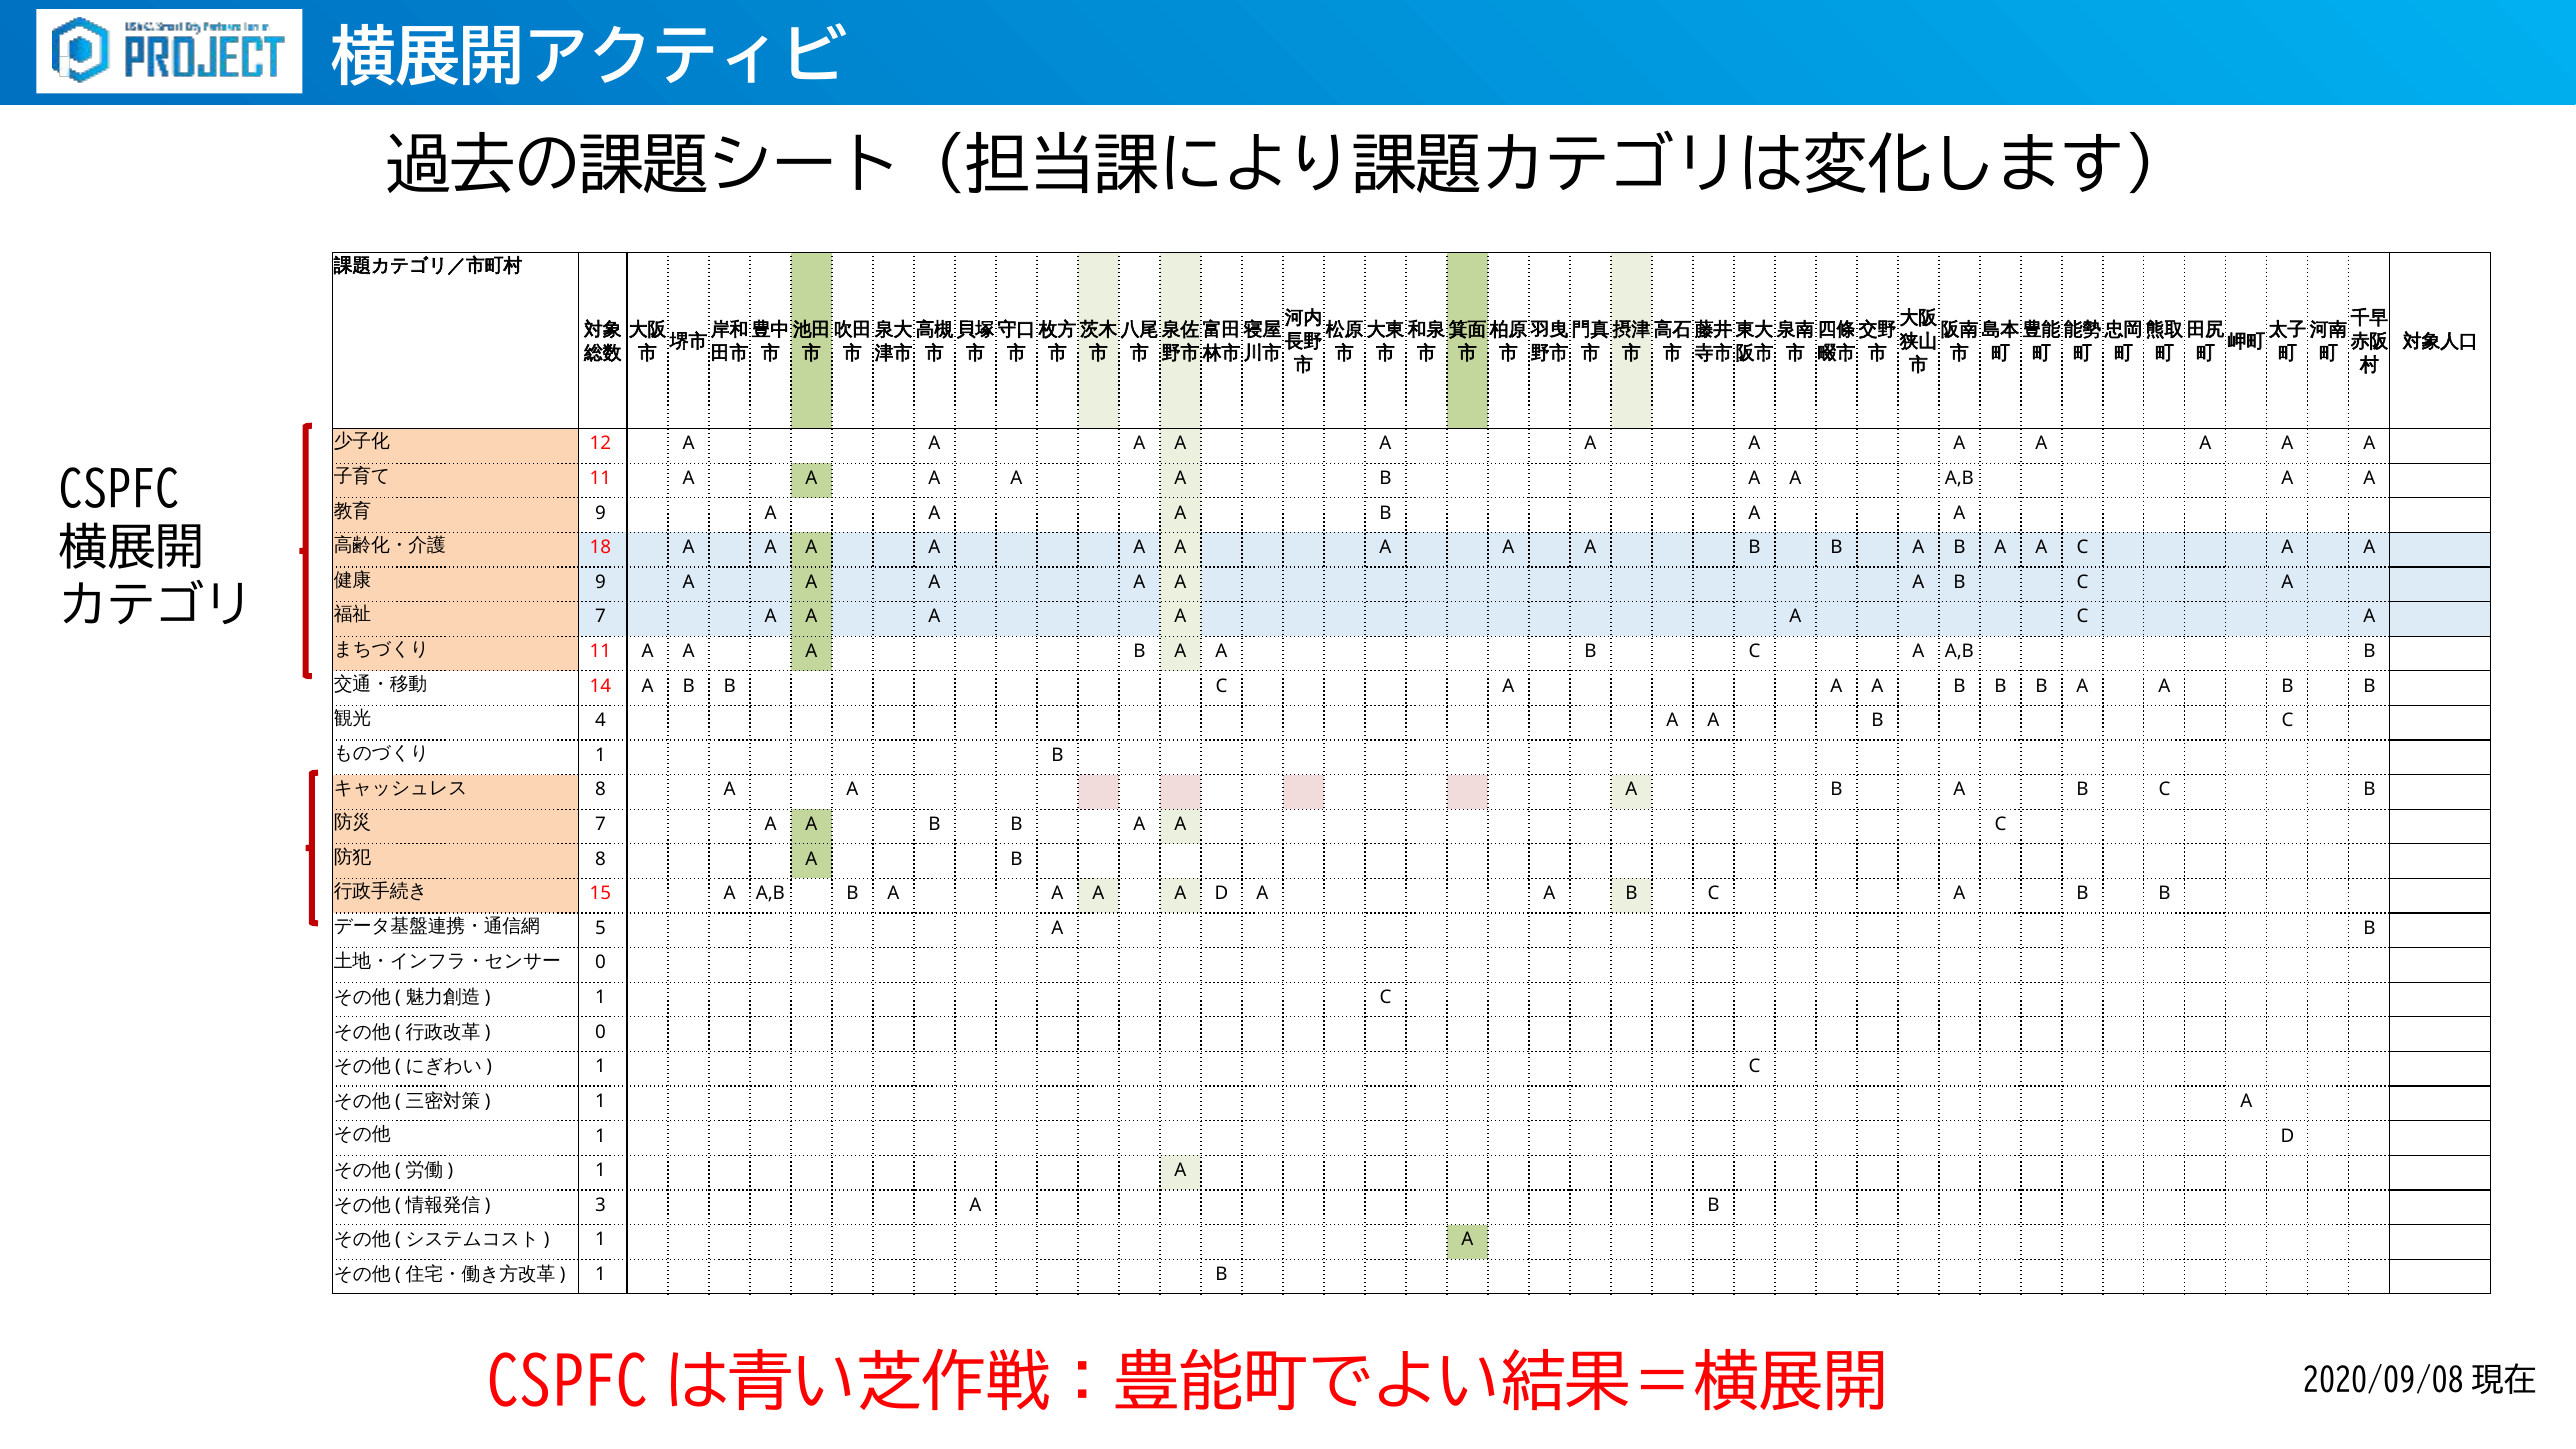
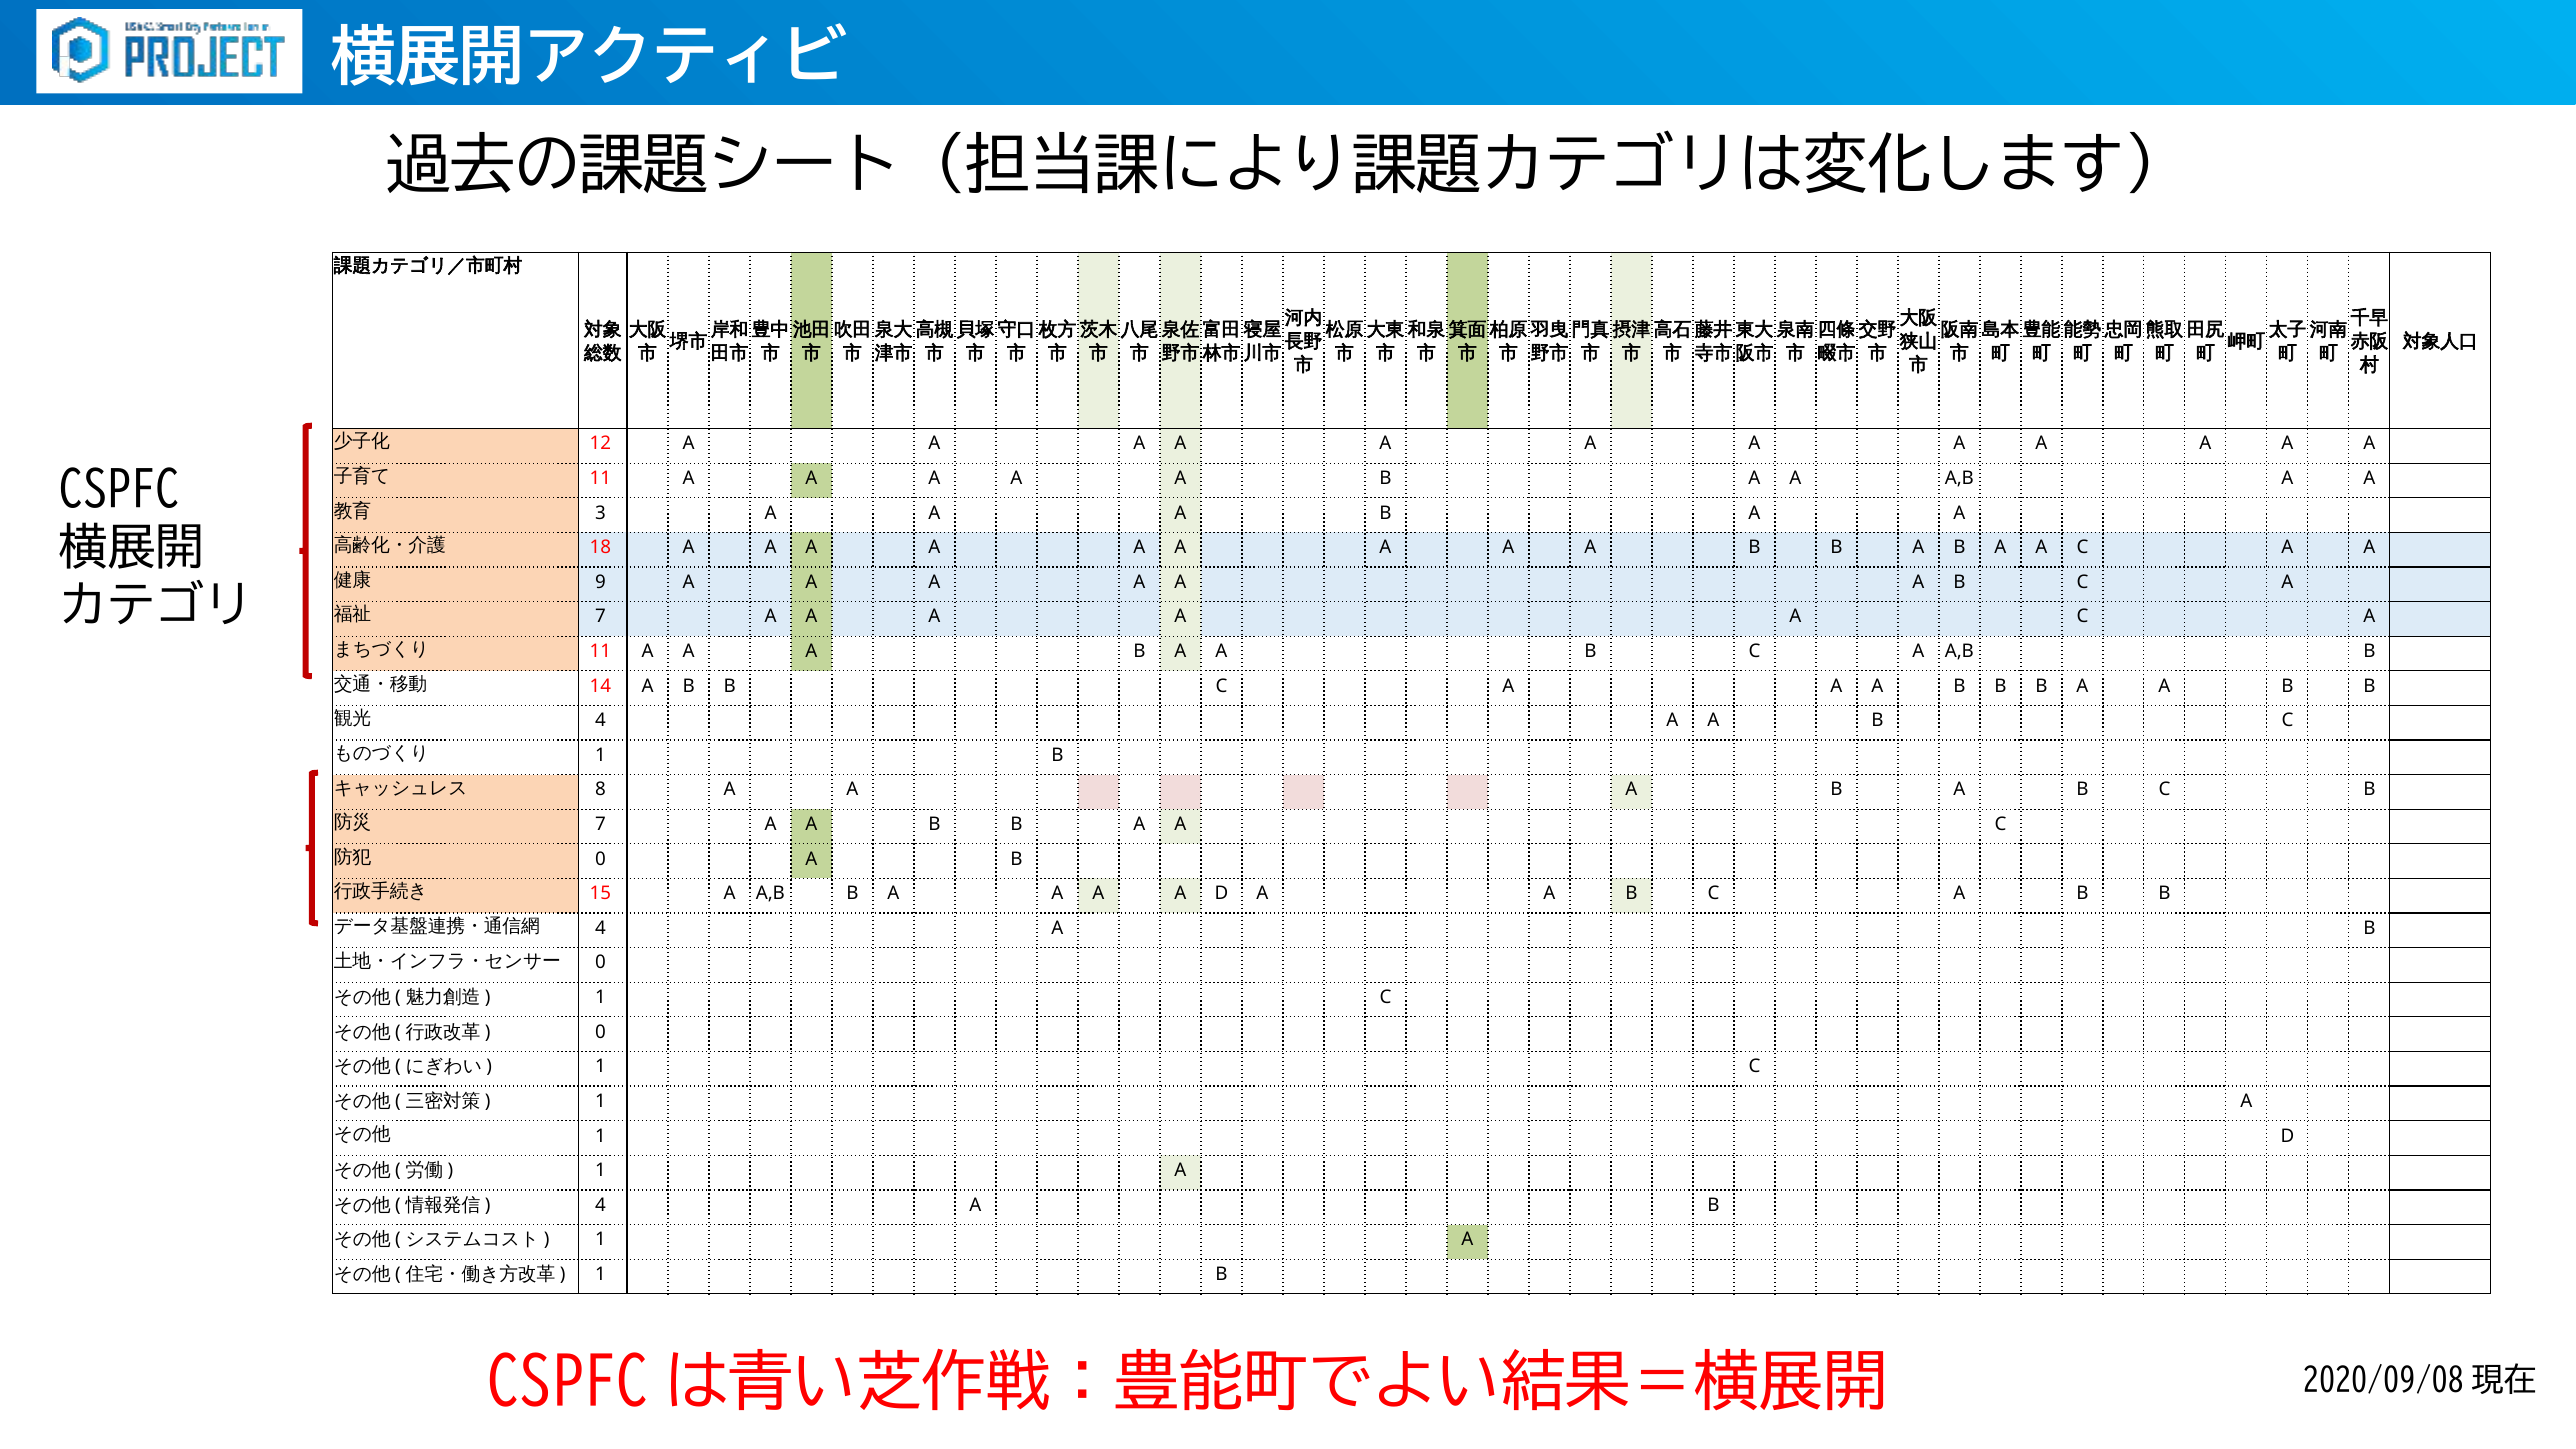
9 at (600, 513): 9 -> 3
8 at (600, 859): 8 -> 0
5 at (600, 928): 5 -> 4
3 at (600, 1205): 3 -> 4
